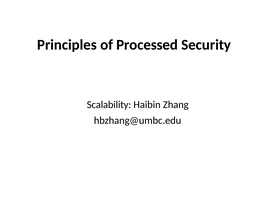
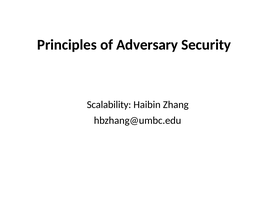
Processed: Processed -> Adversary
